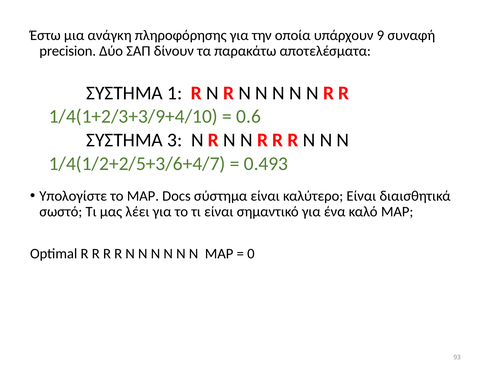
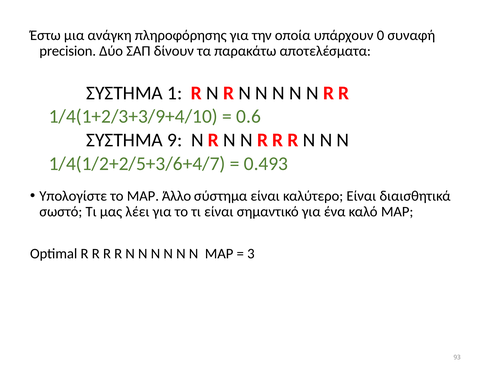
9: 9 -> 0
3: 3 -> 9
Docs: Docs -> Άλλο
0: 0 -> 3
